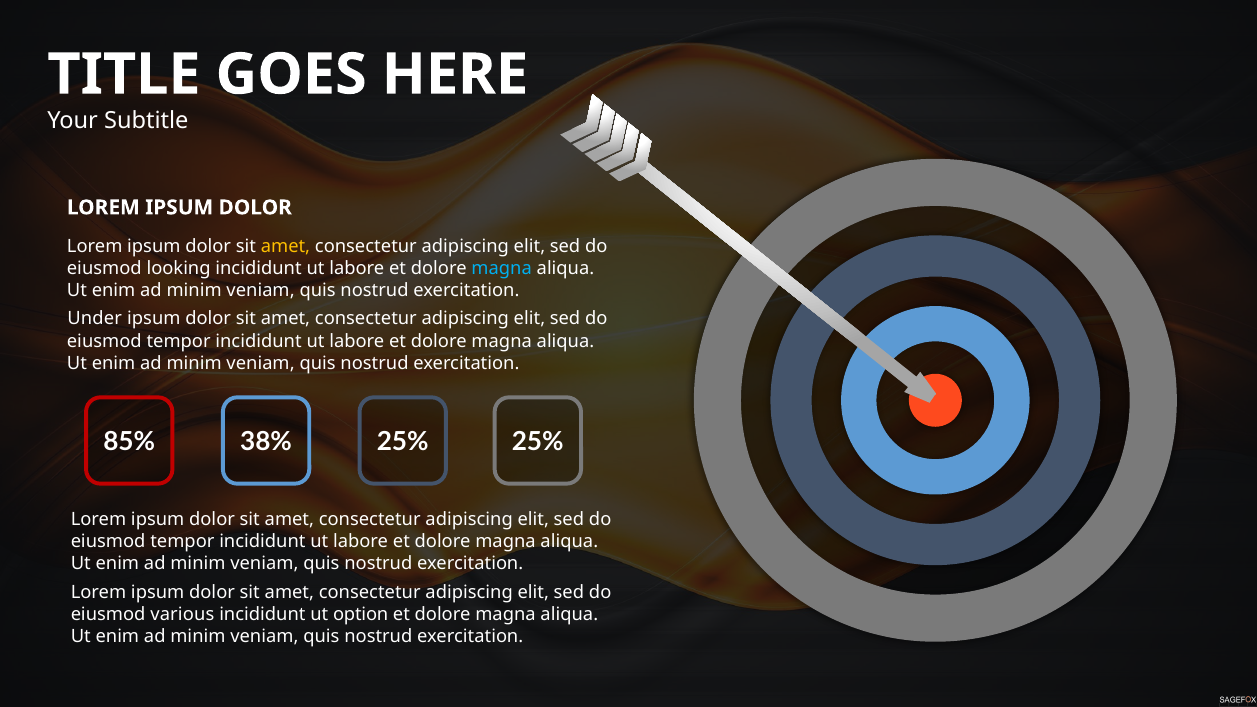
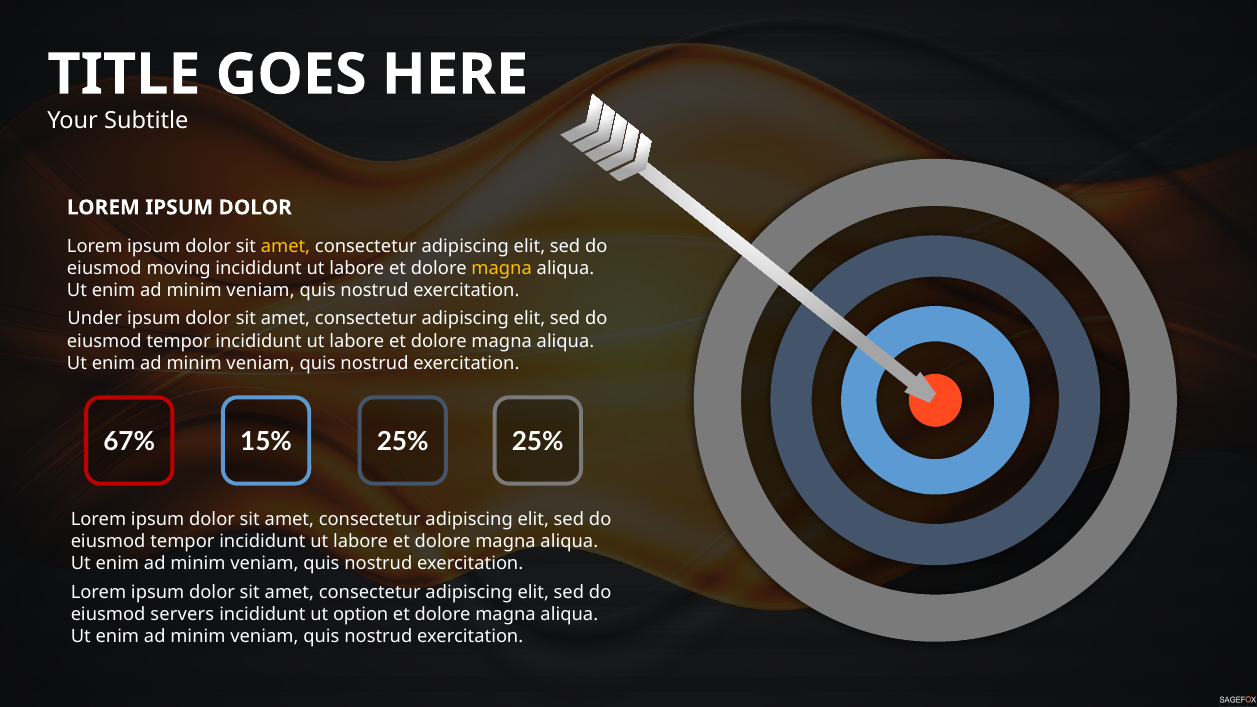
looking: looking -> moving
magna at (502, 269) colour: light blue -> yellow
85%: 85% -> 67%
38%: 38% -> 15%
various: various -> servers
